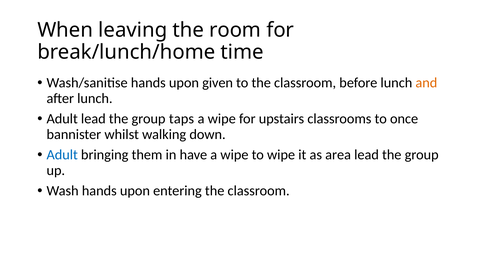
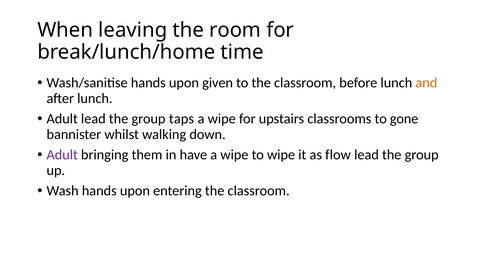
once: once -> gone
Adult at (62, 155) colour: blue -> purple
area: area -> flow
